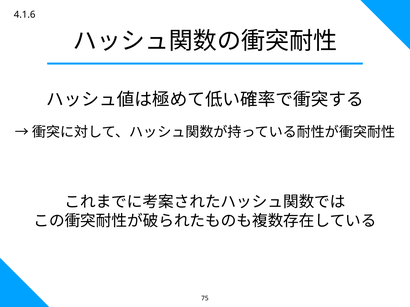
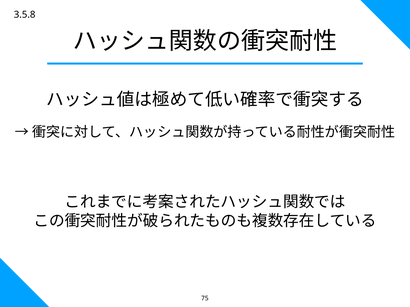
4.1.6: 4.1.6 -> 3.5.8
